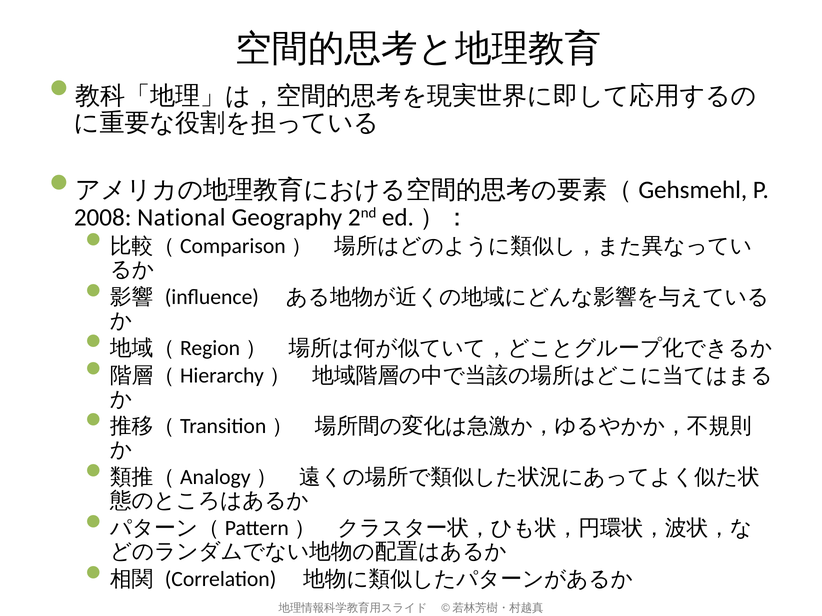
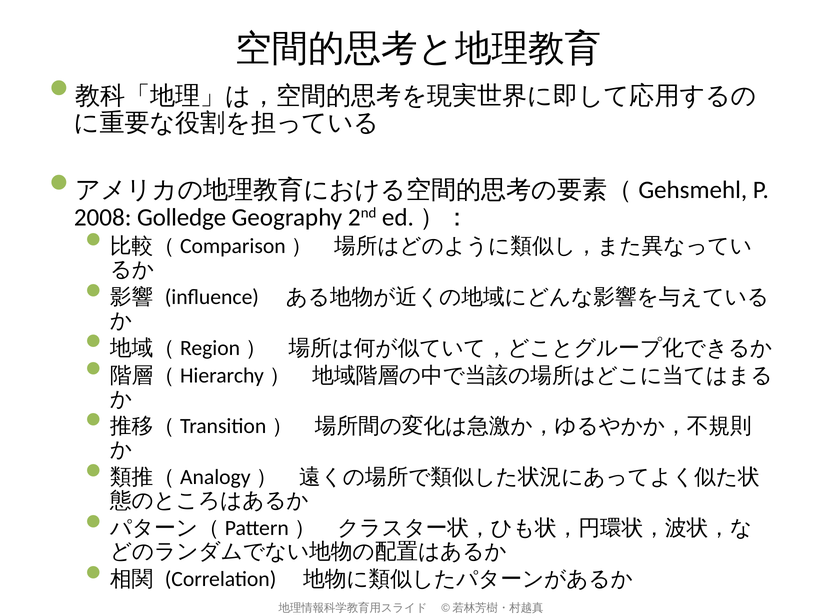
National: National -> Golledge
